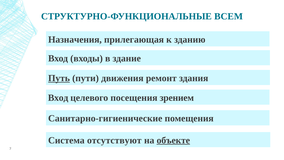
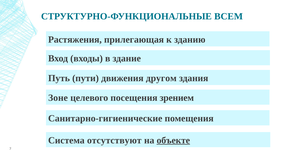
Назначения: Назначения -> Растяжения
Путь underline: present -> none
ремонт: ремонт -> другом
Вход at (58, 98): Вход -> Зоне
